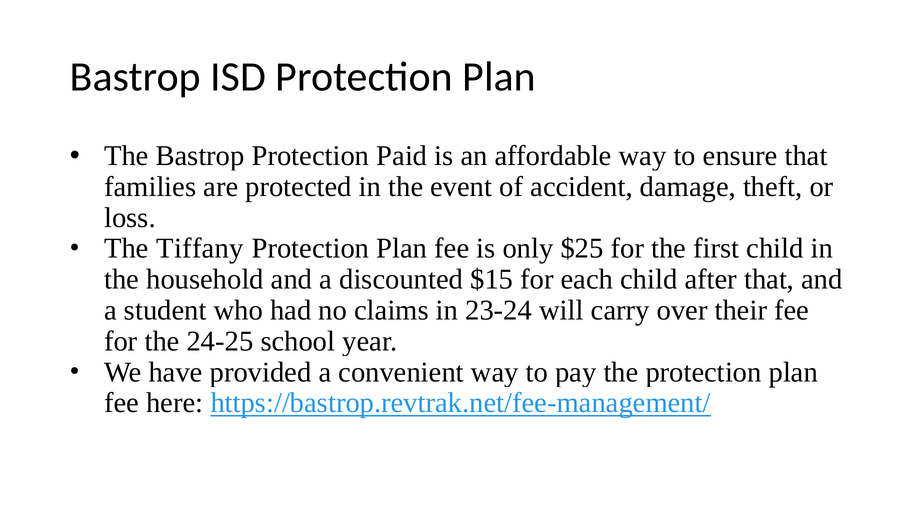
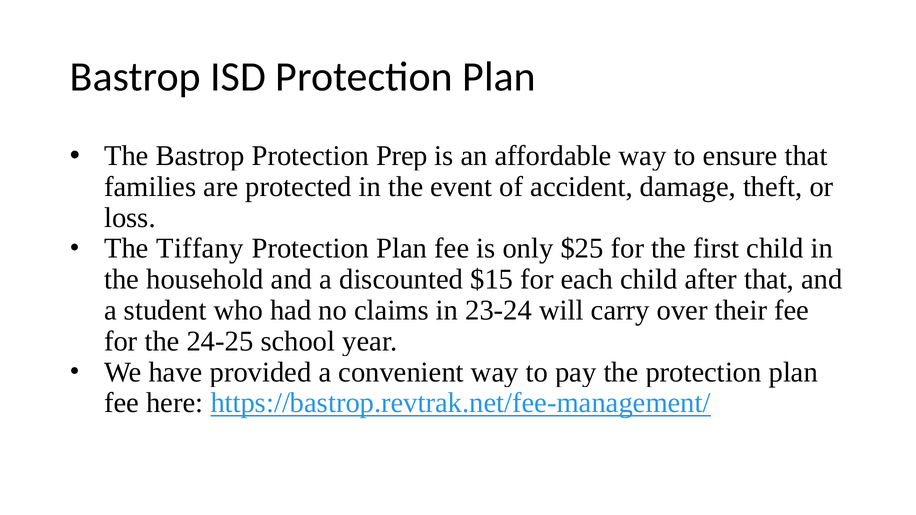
Paid: Paid -> Prep
